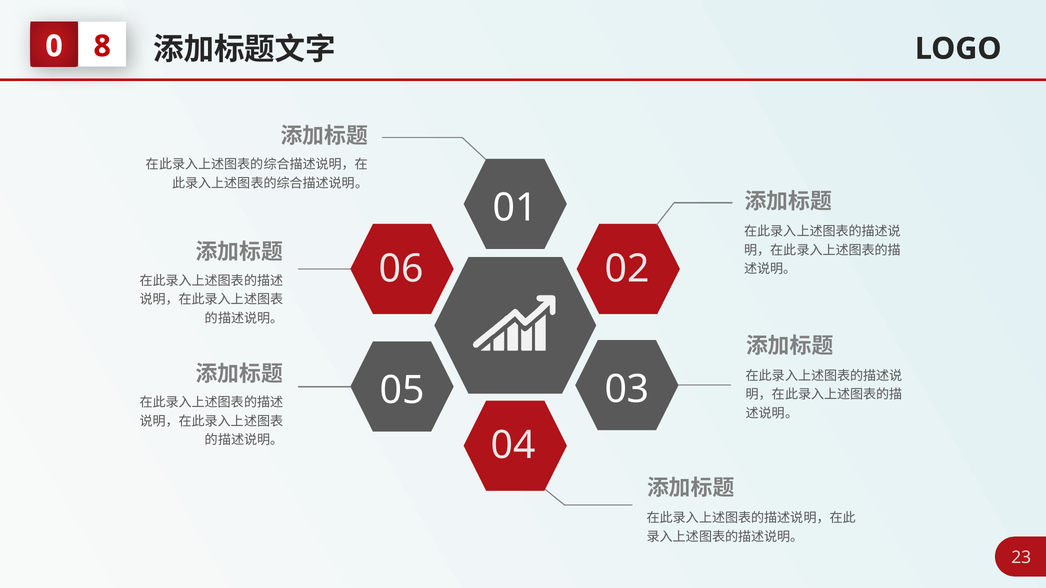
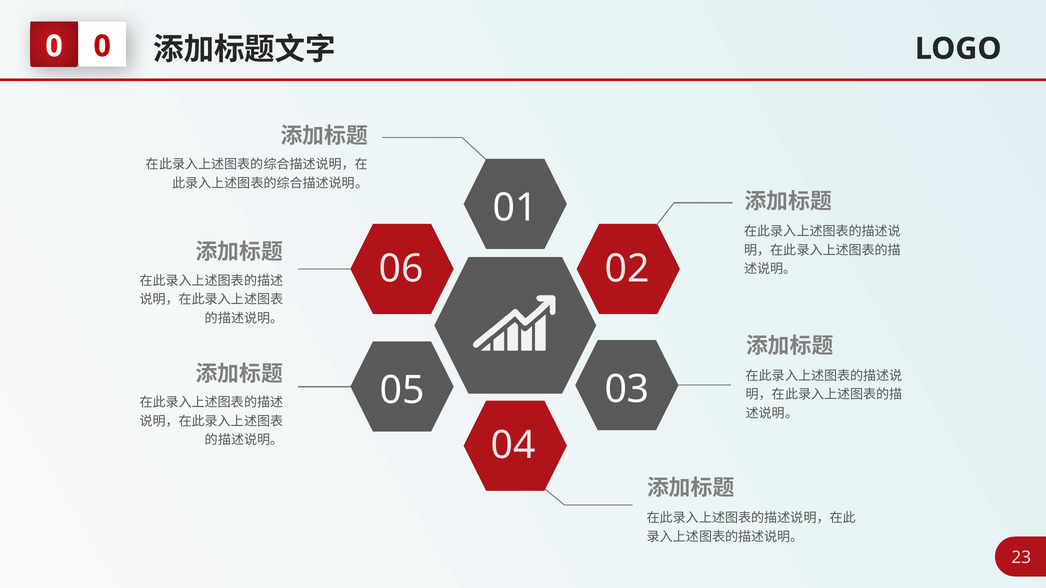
8 at (102, 46): 8 -> 0
